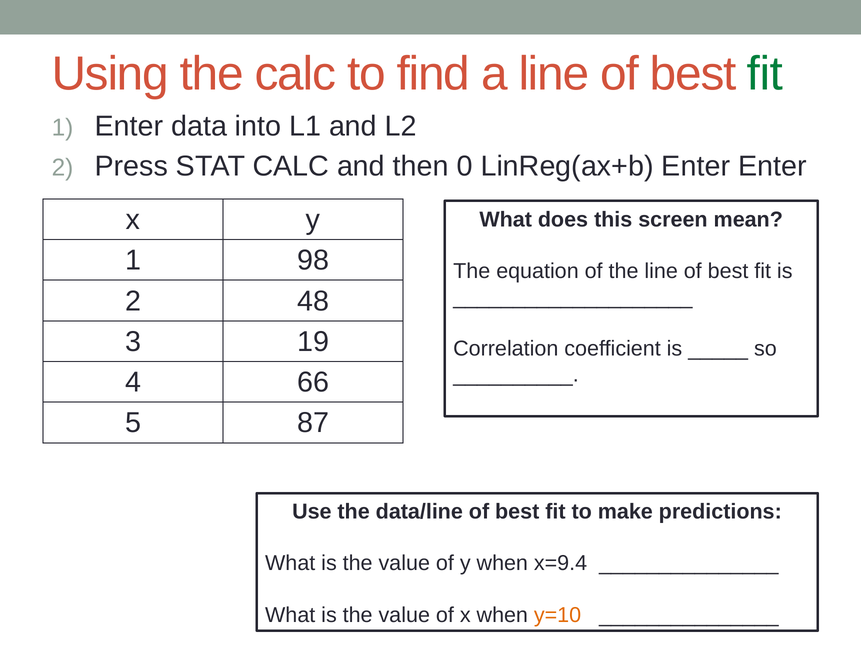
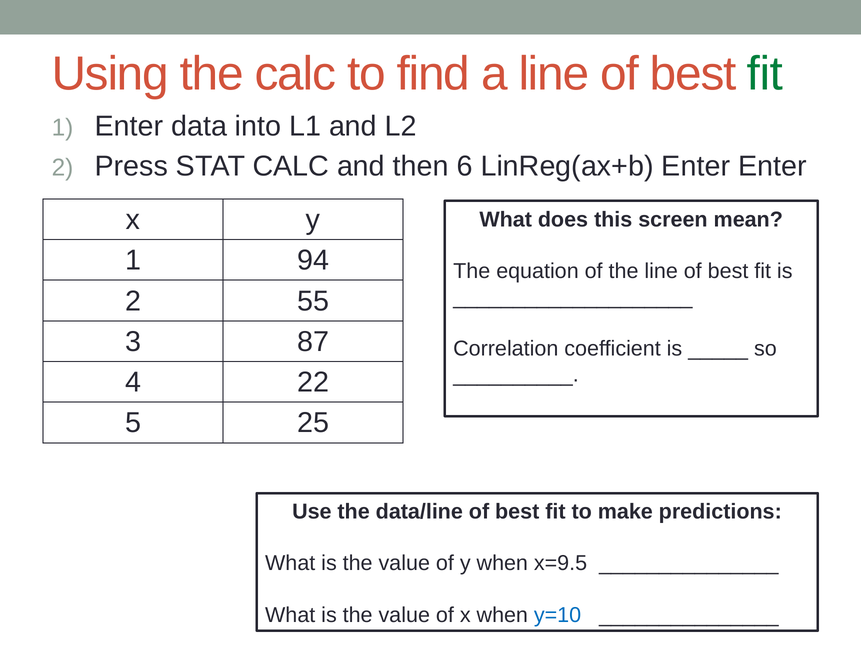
0: 0 -> 6
98: 98 -> 94
48: 48 -> 55
19: 19 -> 87
66: 66 -> 22
87: 87 -> 25
x=9.4: x=9.4 -> x=9.5
y=10 colour: orange -> blue
